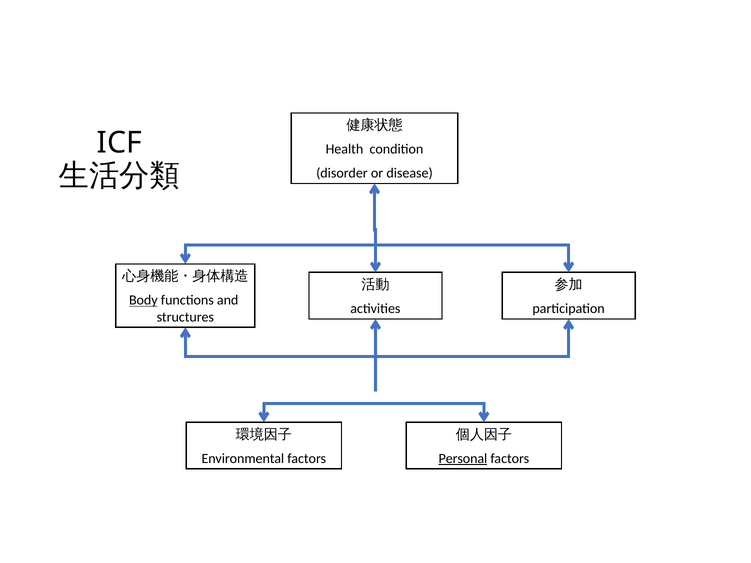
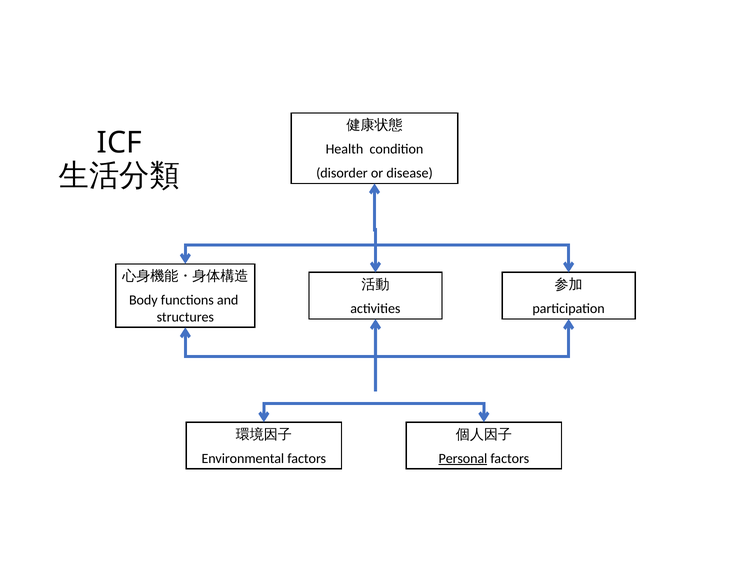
Body underline: present -> none
